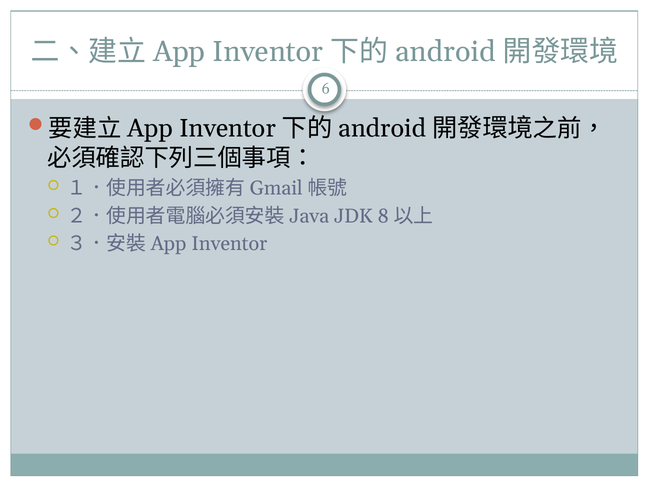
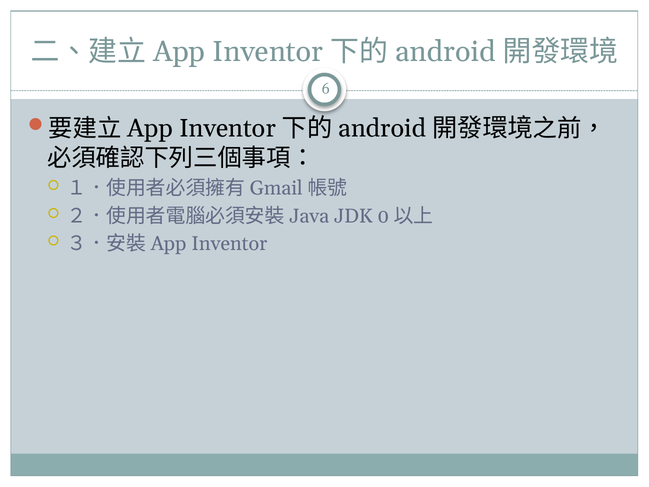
8: 8 -> 0
